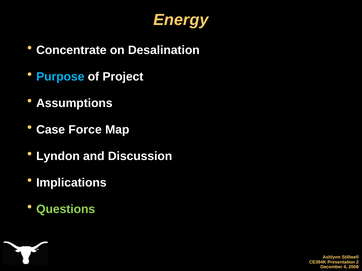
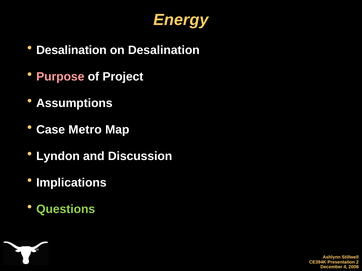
Concentrate at (71, 50): Concentrate -> Desalination
Purpose colour: light blue -> pink
Force: Force -> Metro
